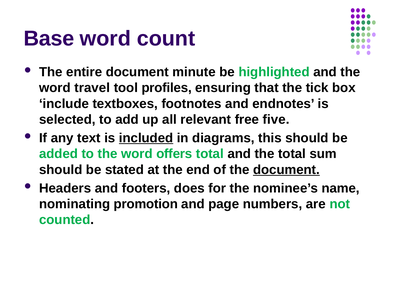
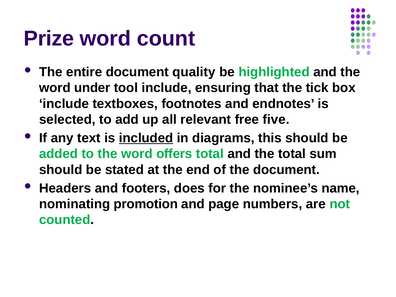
Base: Base -> Prize
minute: minute -> quality
travel: travel -> under
tool profiles: profiles -> include
document at (286, 170) underline: present -> none
